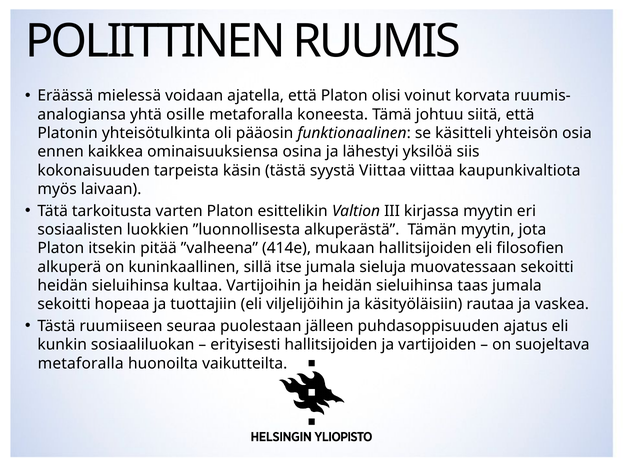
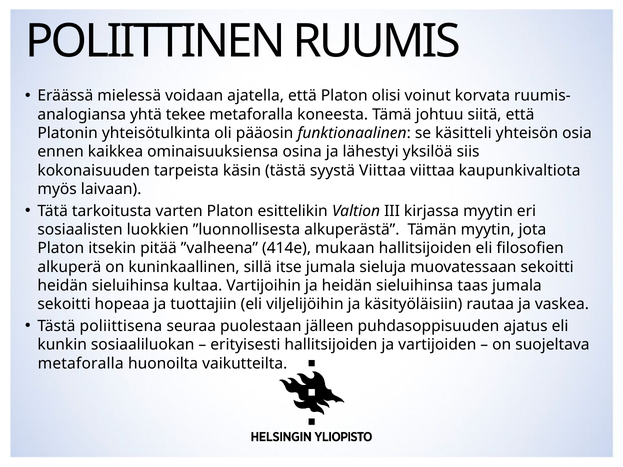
osille: osille -> tekee
ruumiiseen: ruumiiseen -> poliittisena
